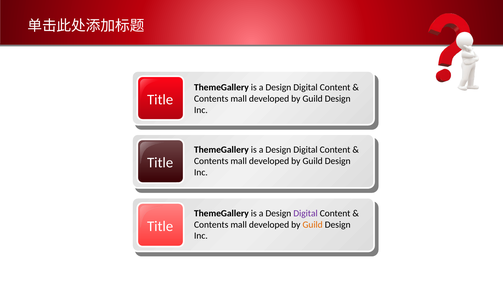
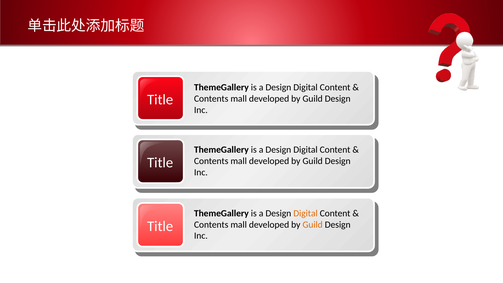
Digital at (306, 213) colour: purple -> orange
